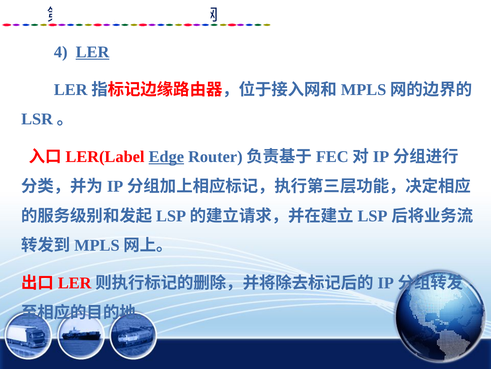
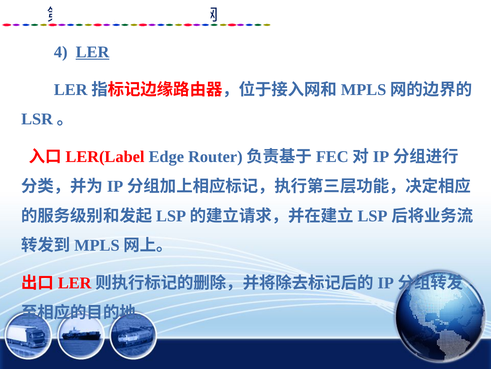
Edge underline: present -> none
